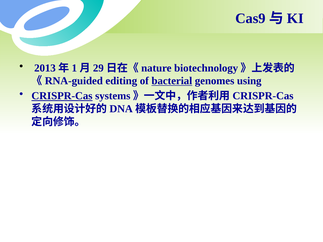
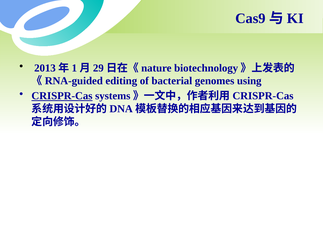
bacterial underline: present -> none
